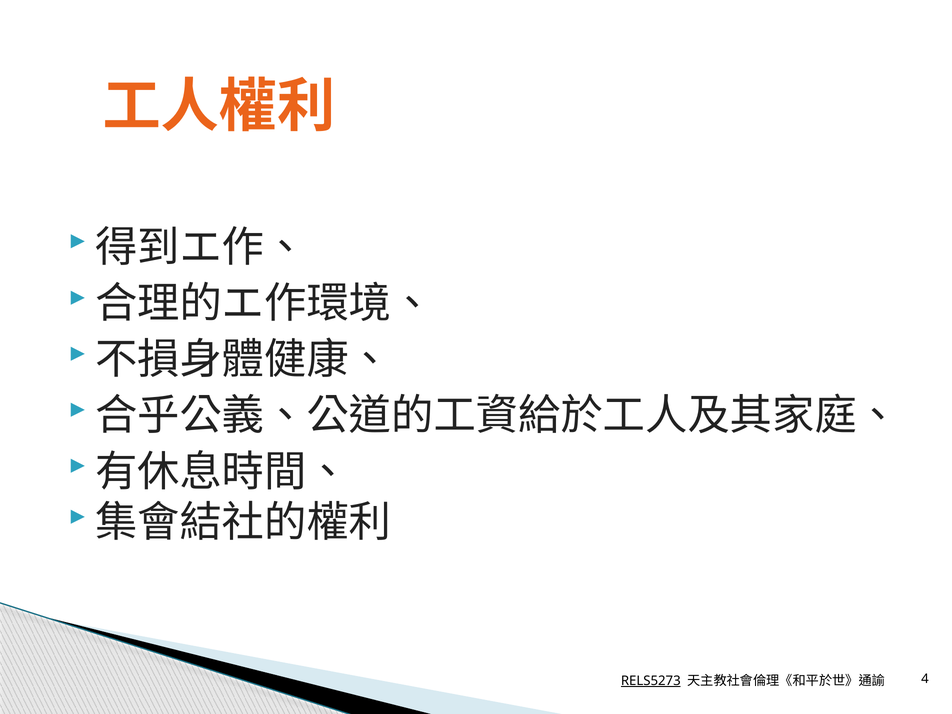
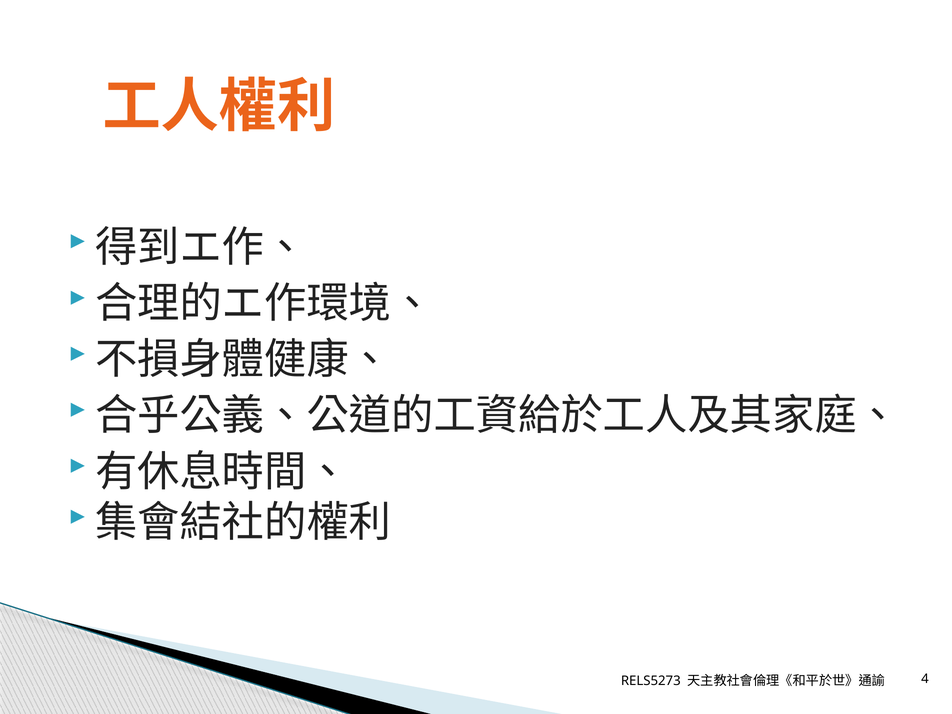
RELS5273 underline: present -> none
